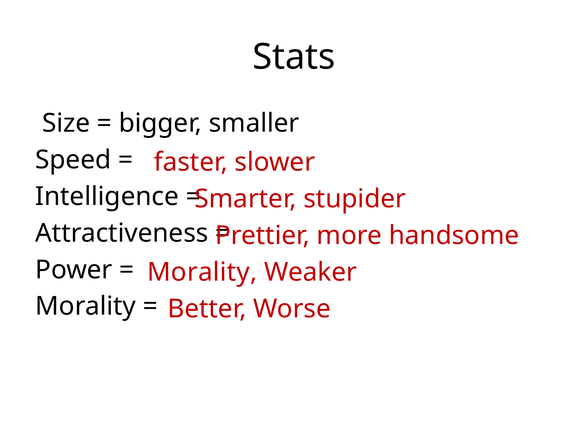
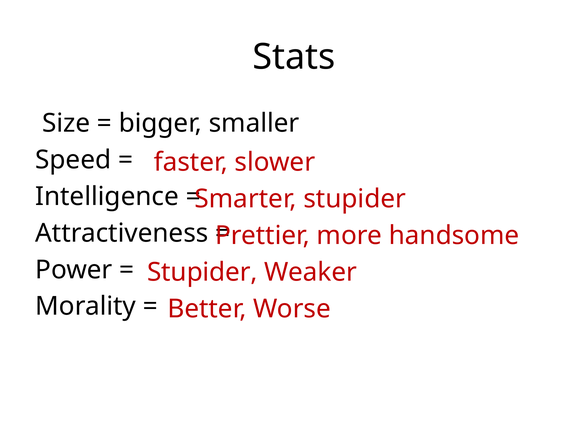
Morality at (202, 272): Morality -> Stupider
